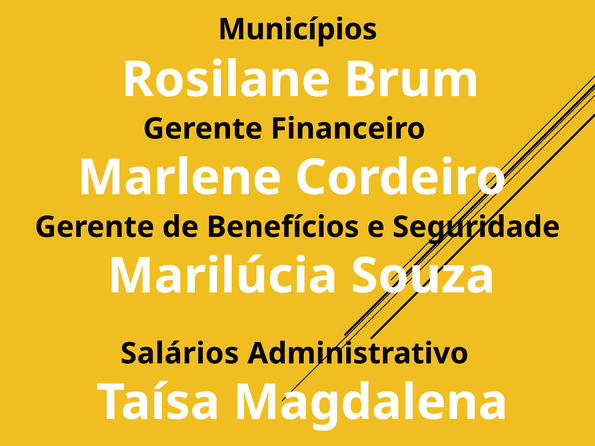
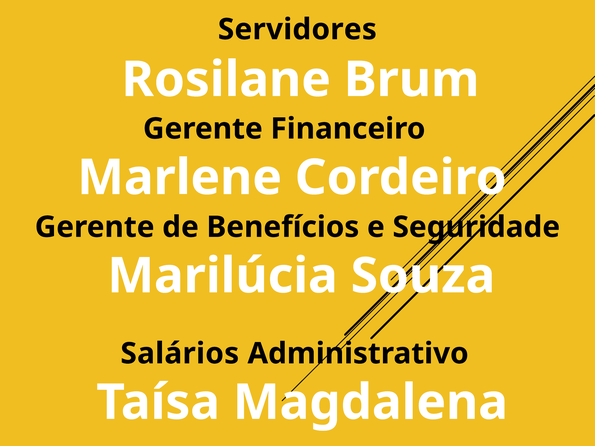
Municípios: Municípios -> Servidores
